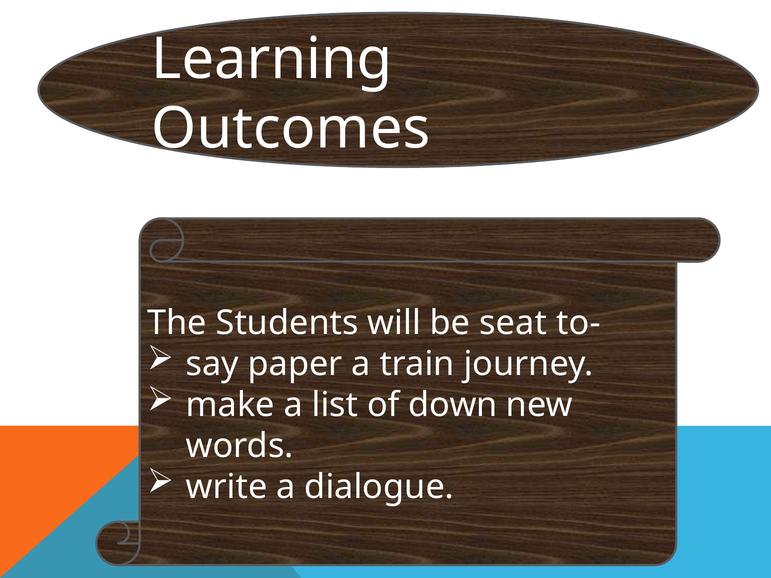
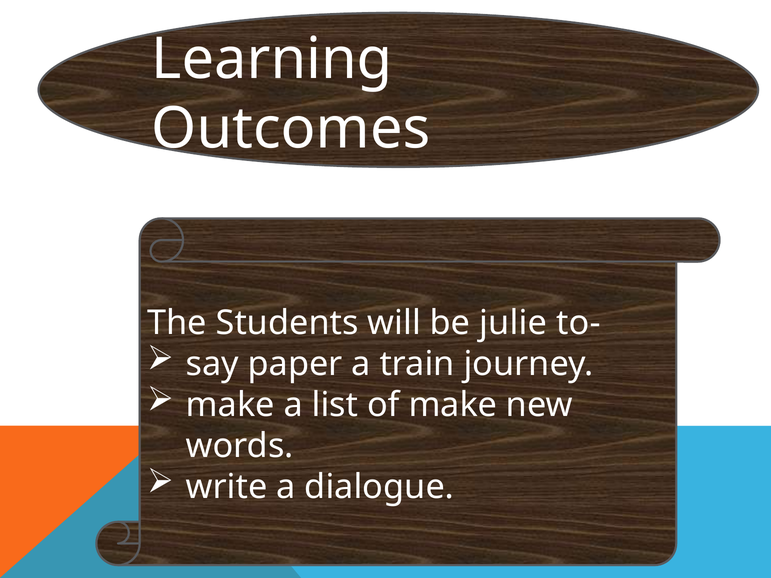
seat: seat -> julie
of down: down -> make
